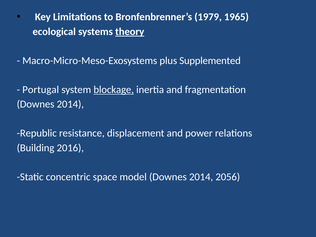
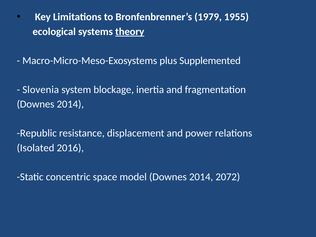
1965: 1965 -> 1955
Portugal: Portugal -> Slovenia
blockage underline: present -> none
Building: Building -> Isolated
2056: 2056 -> 2072
